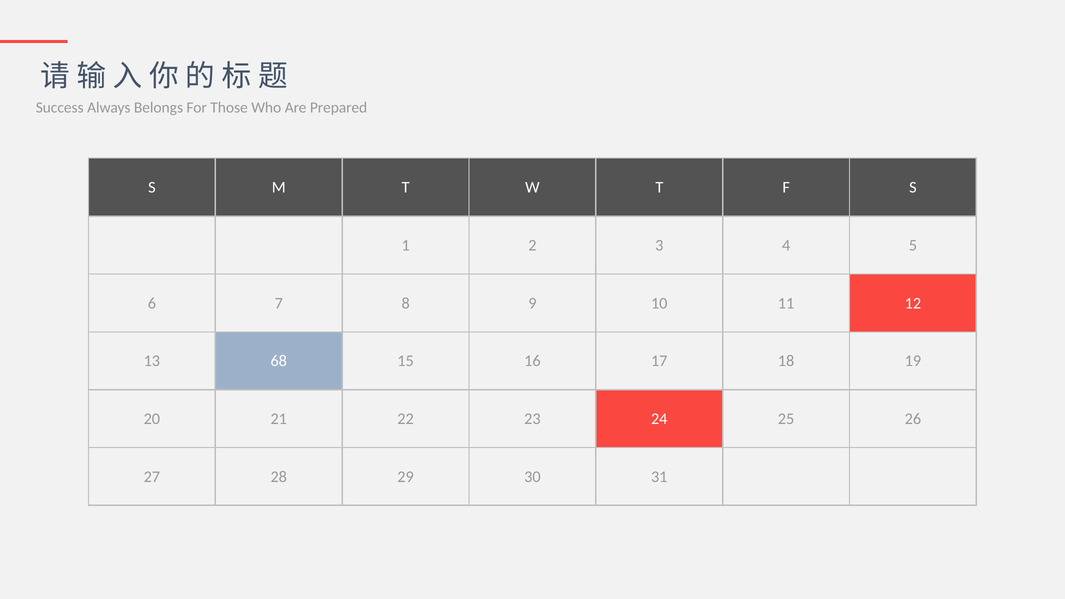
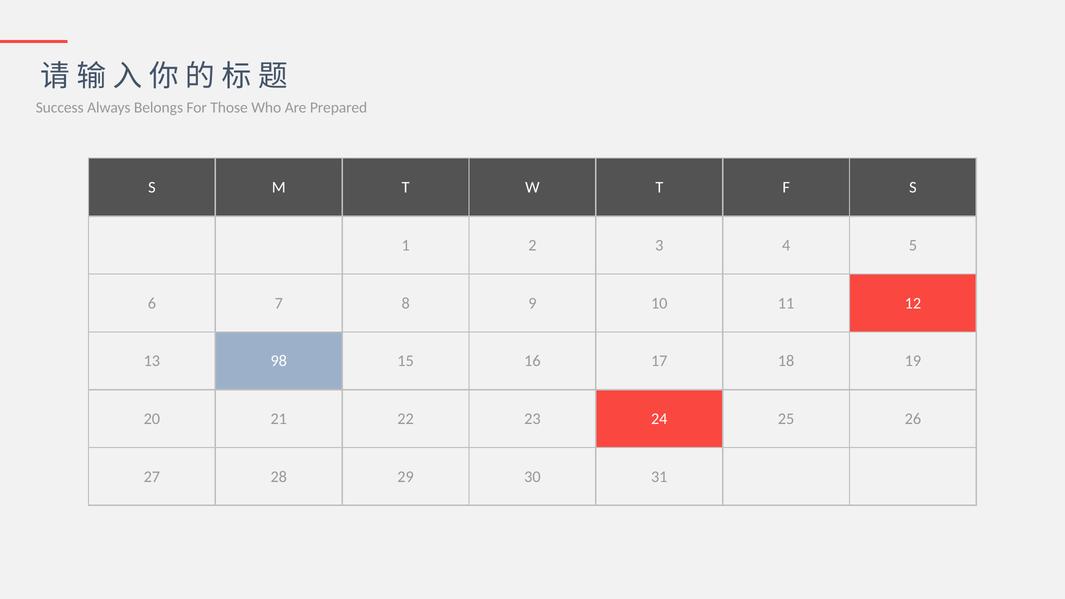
68: 68 -> 98
